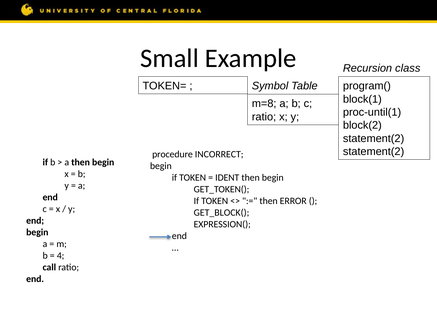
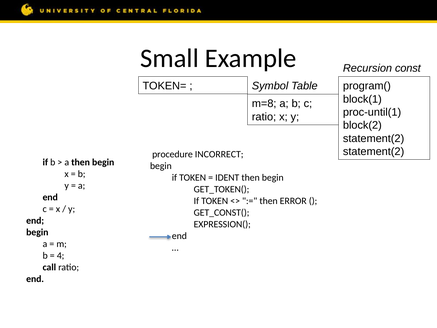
Recursion class: class -> const
GET_BLOCK(: GET_BLOCK( -> GET_CONST(
